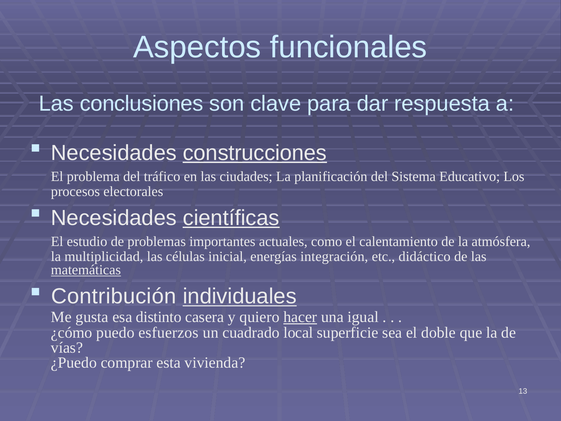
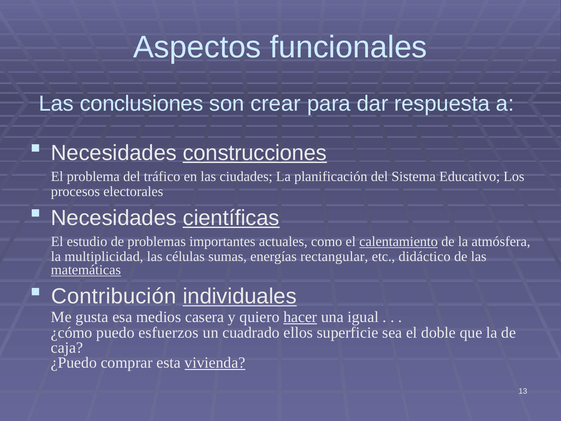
clave: clave -> crear
calentamiento underline: none -> present
inicial: inicial -> sumas
integración: integración -> rectangular
distinto: distinto -> medios
local: local -> ellos
vías: vías -> caja
vivienda underline: none -> present
